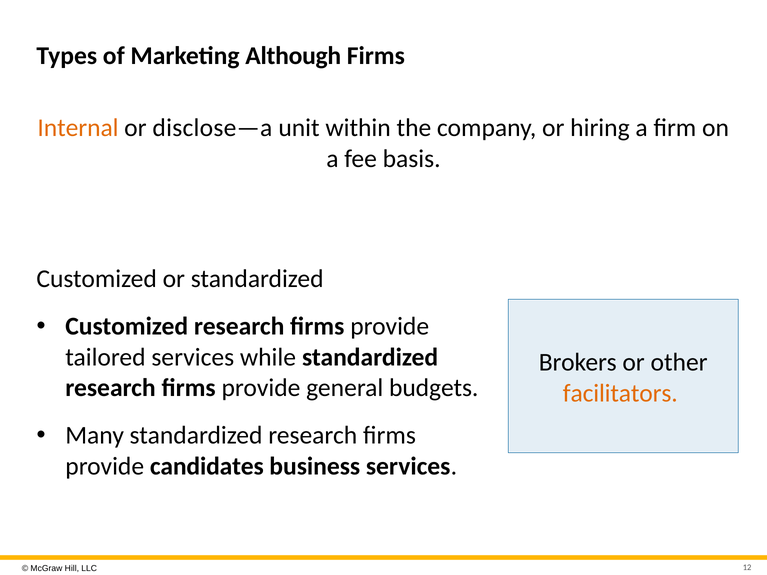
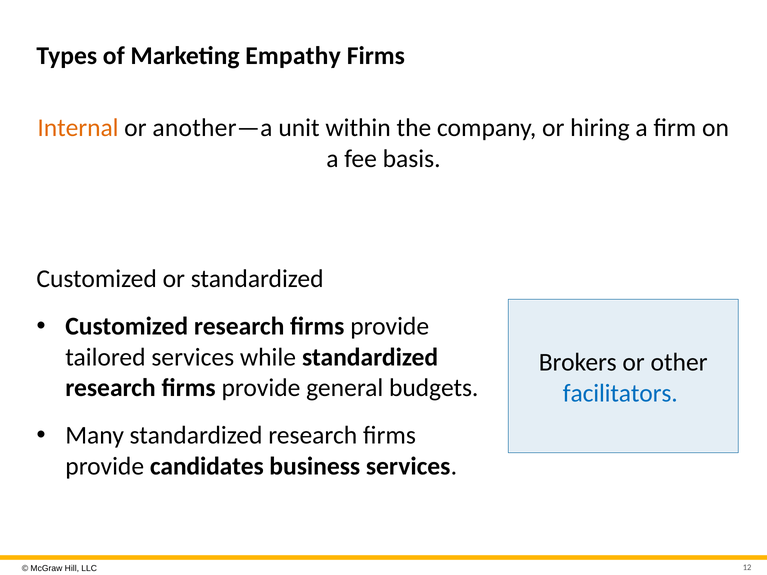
Although: Although -> Empathy
disclose—a: disclose—a -> another—a
facilitators colour: orange -> blue
